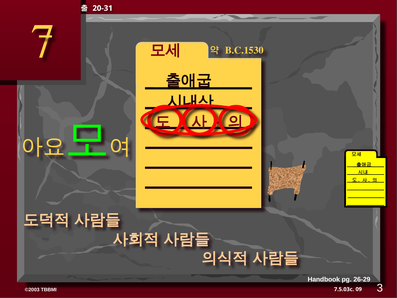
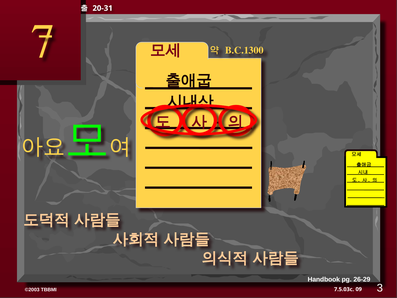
B.C.1530: B.C.1530 -> B.C.1300
